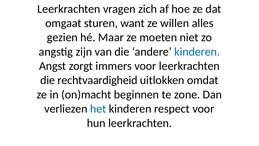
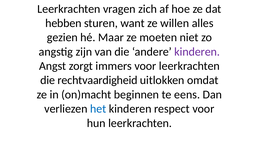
omgaat: omgaat -> hebben
kinderen at (197, 52) colour: blue -> purple
zone: zone -> eens
